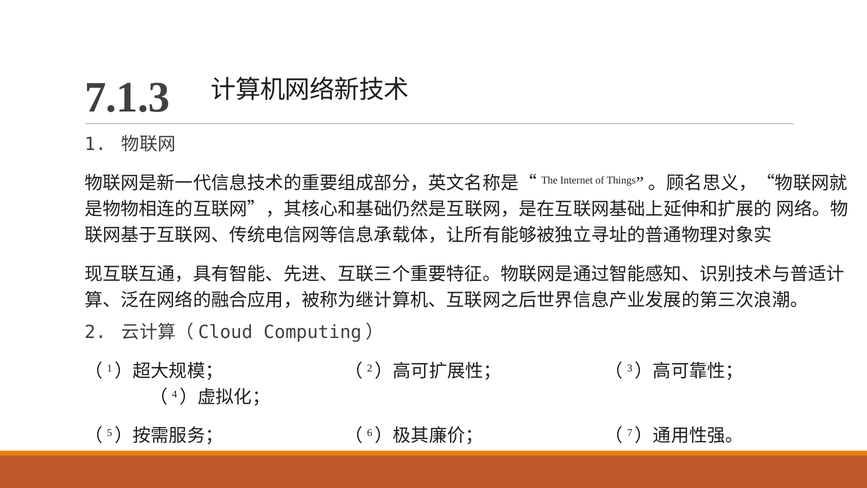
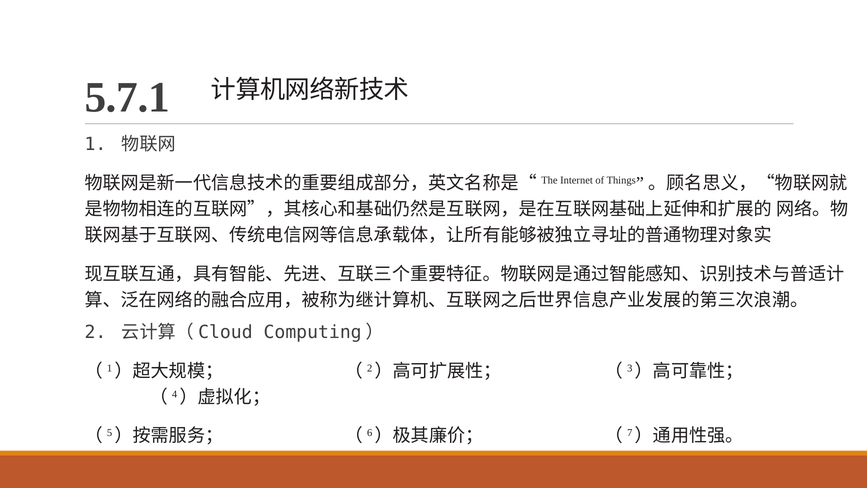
7.1.3: 7.1.3 -> 5.7.1
